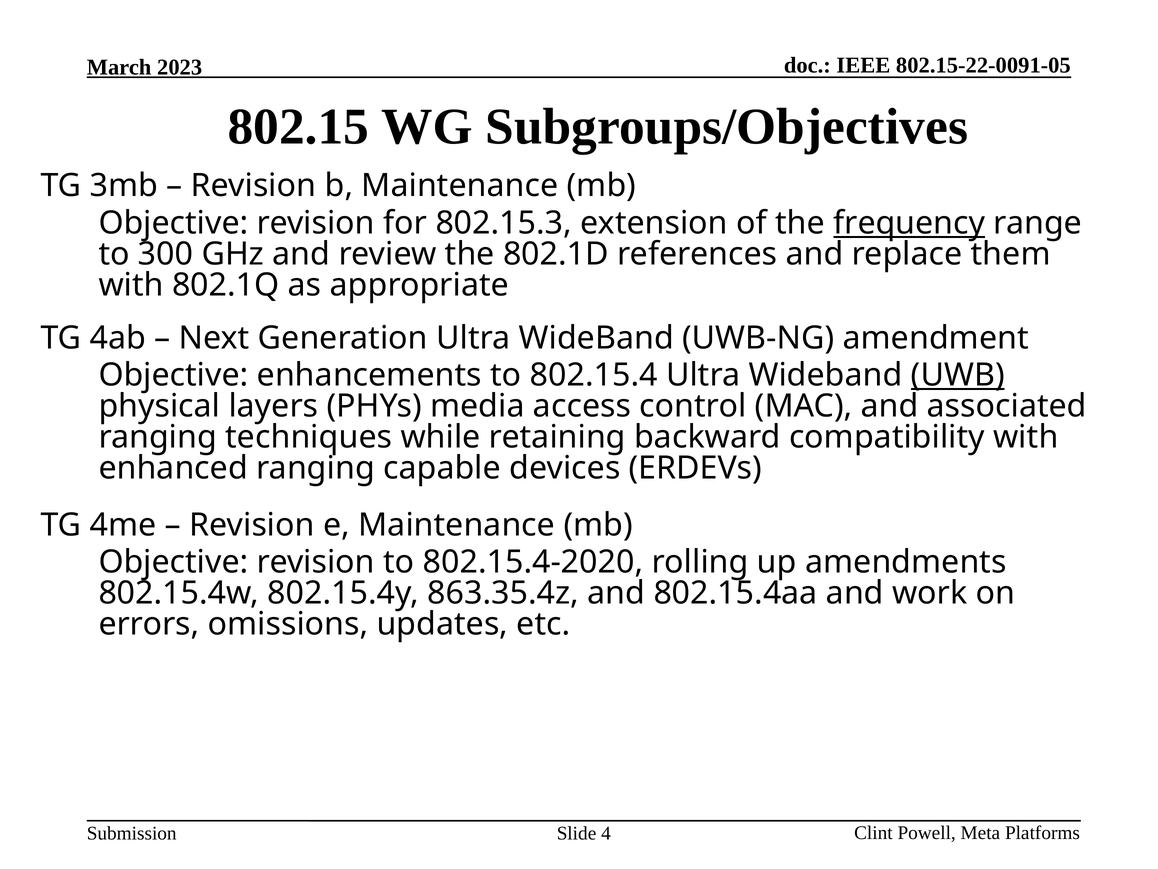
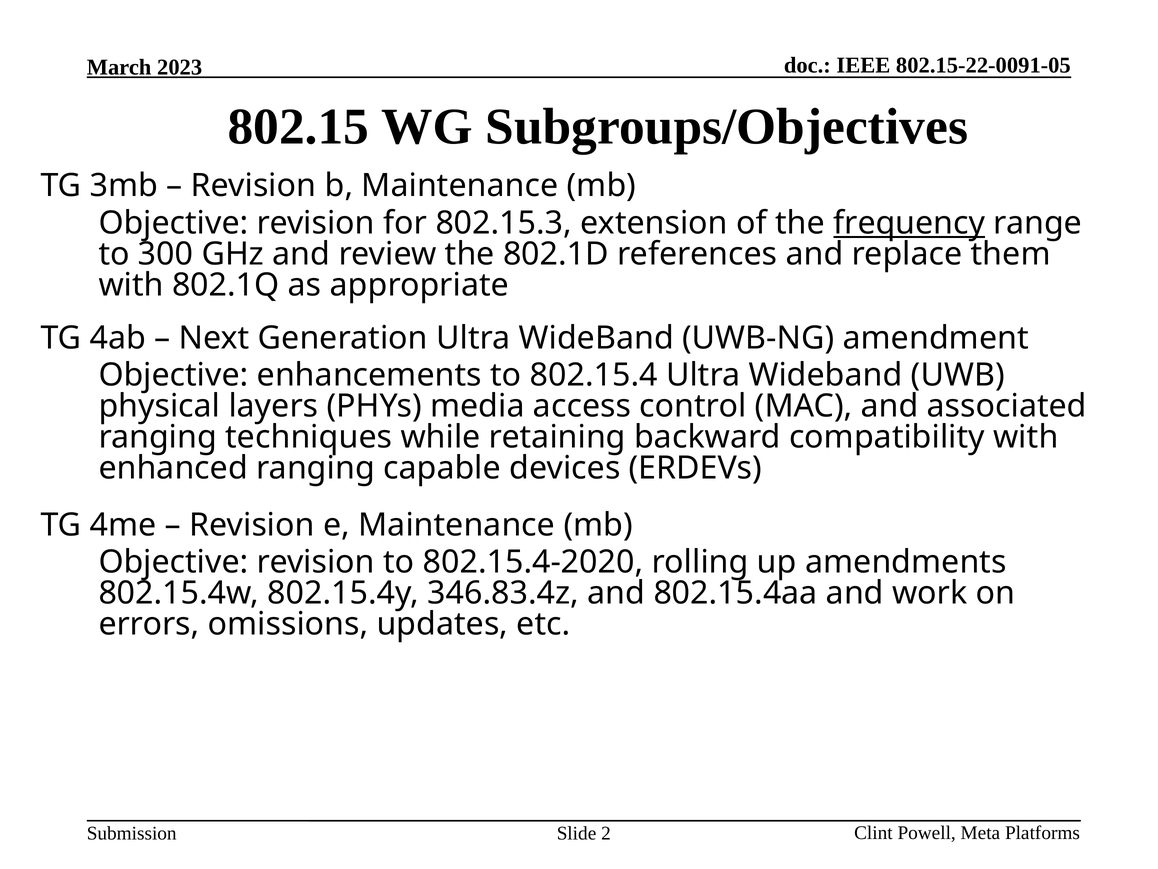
UWB underline: present -> none
863.35.4z: 863.35.4z -> 346.83.4z
4: 4 -> 2
